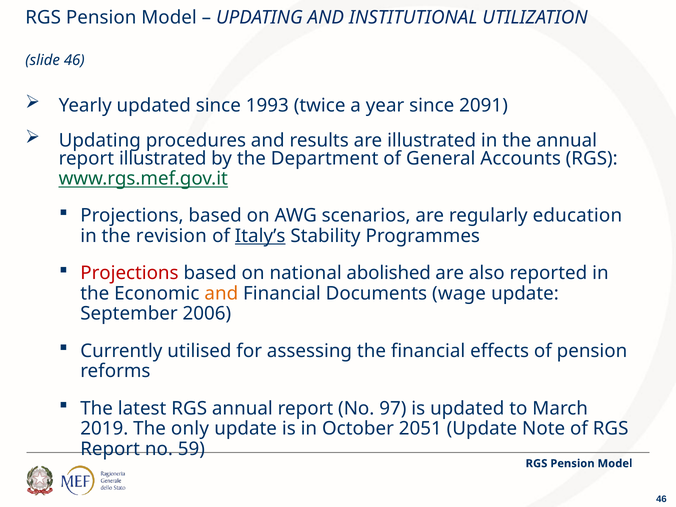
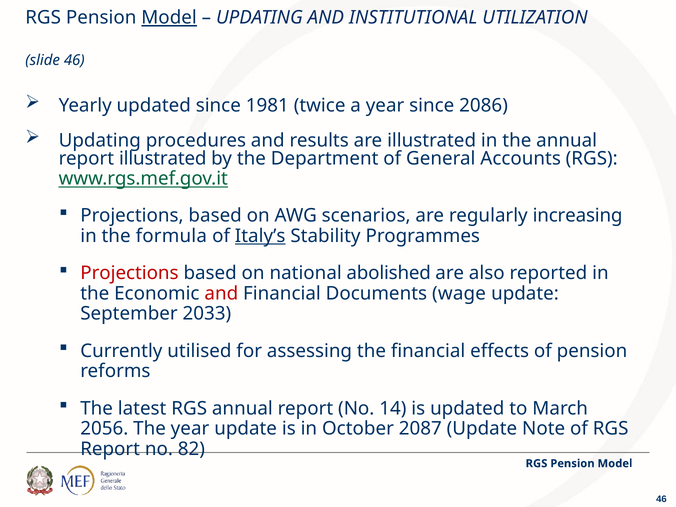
Model at (169, 18) underline: none -> present
1993: 1993 -> 1981
2091: 2091 -> 2086
education: education -> increasing
revision: revision -> formula
and at (221, 293) colour: orange -> red
2006: 2006 -> 2033
97: 97 -> 14
2019: 2019 -> 2056
The only: only -> year
2051: 2051 -> 2087
59: 59 -> 82
